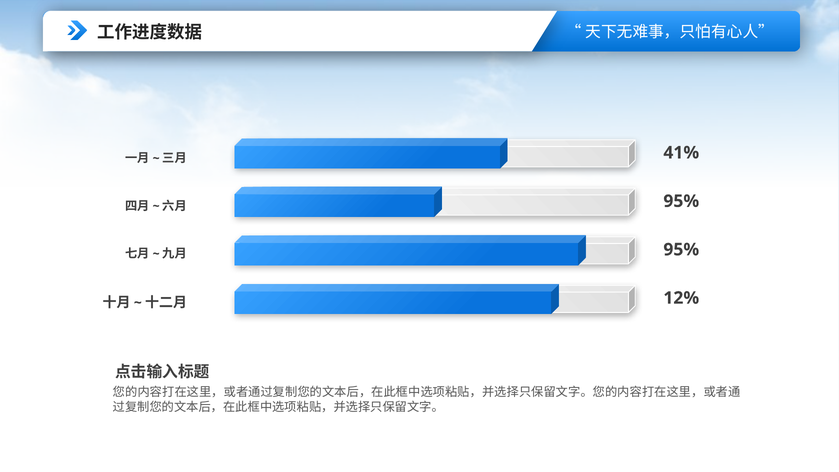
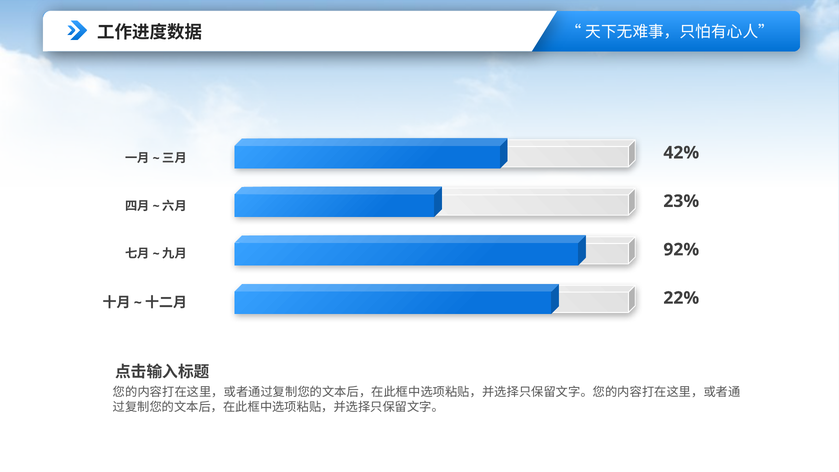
41%: 41% -> 42%
95% at (681, 201): 95% -> 23%
95% at (681, 249): 95% -> 92%
12%: 12% -> 22%
